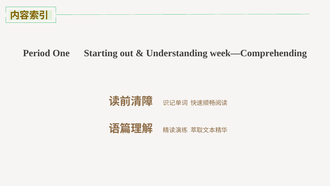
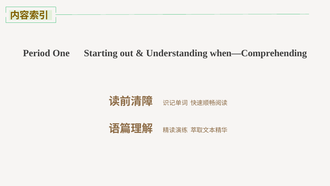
week—Comprehending: week—Comprehending -> when—Comprehending
